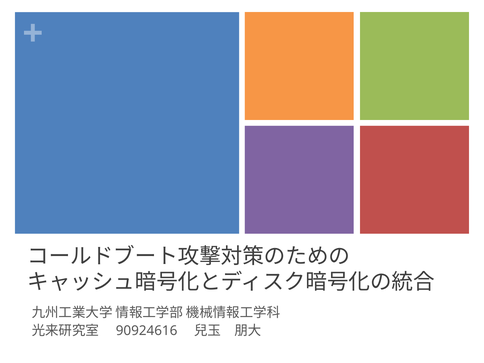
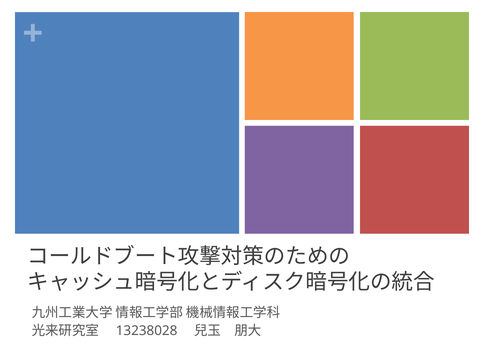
90924616: 90924616 -> 13238028
